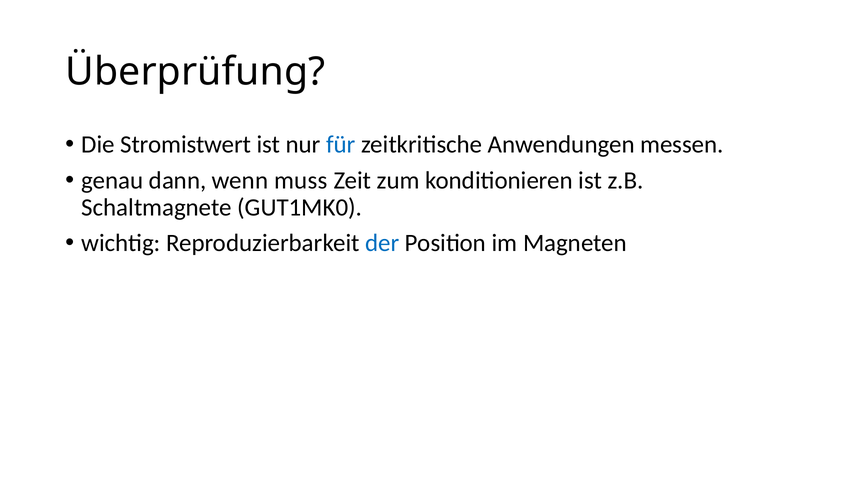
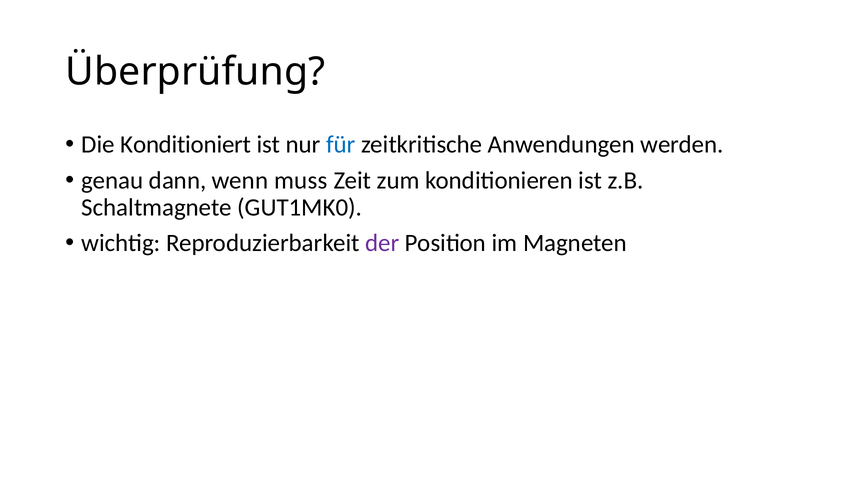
Stromistwert: Stromistwert -> Konditioniert
messen: messen -> werden
der colour: blue -> purple
